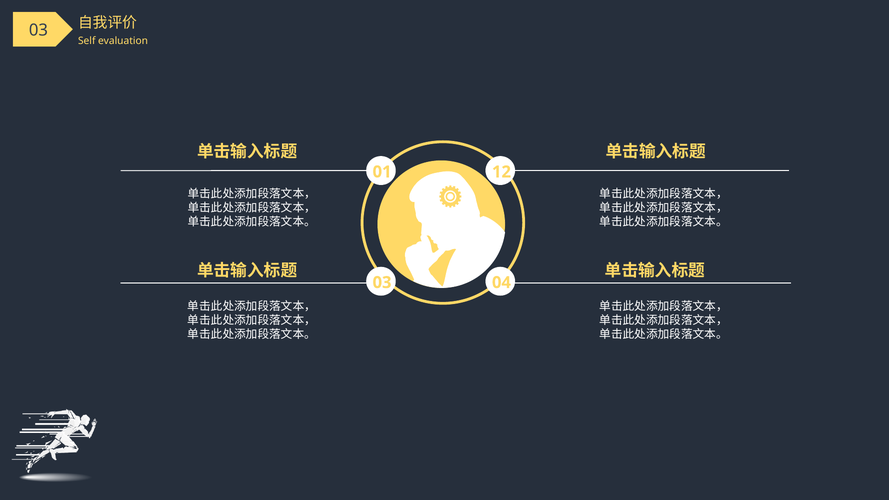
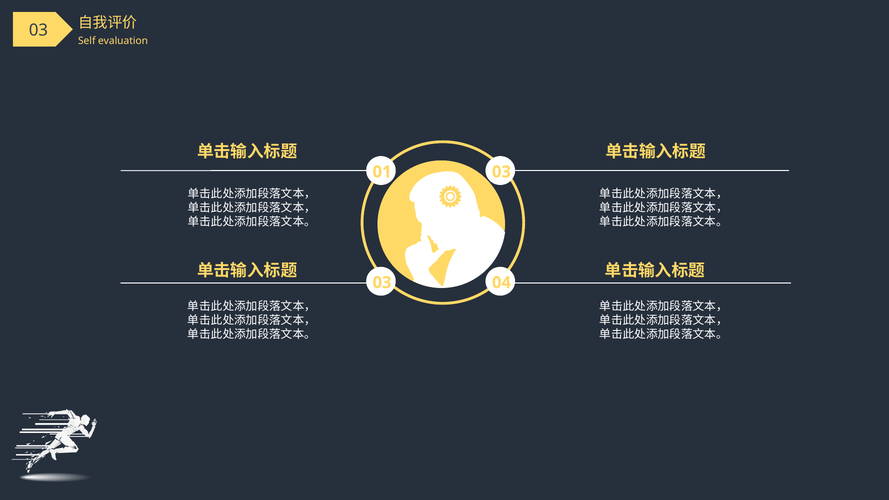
01 12: 12 -> 03
